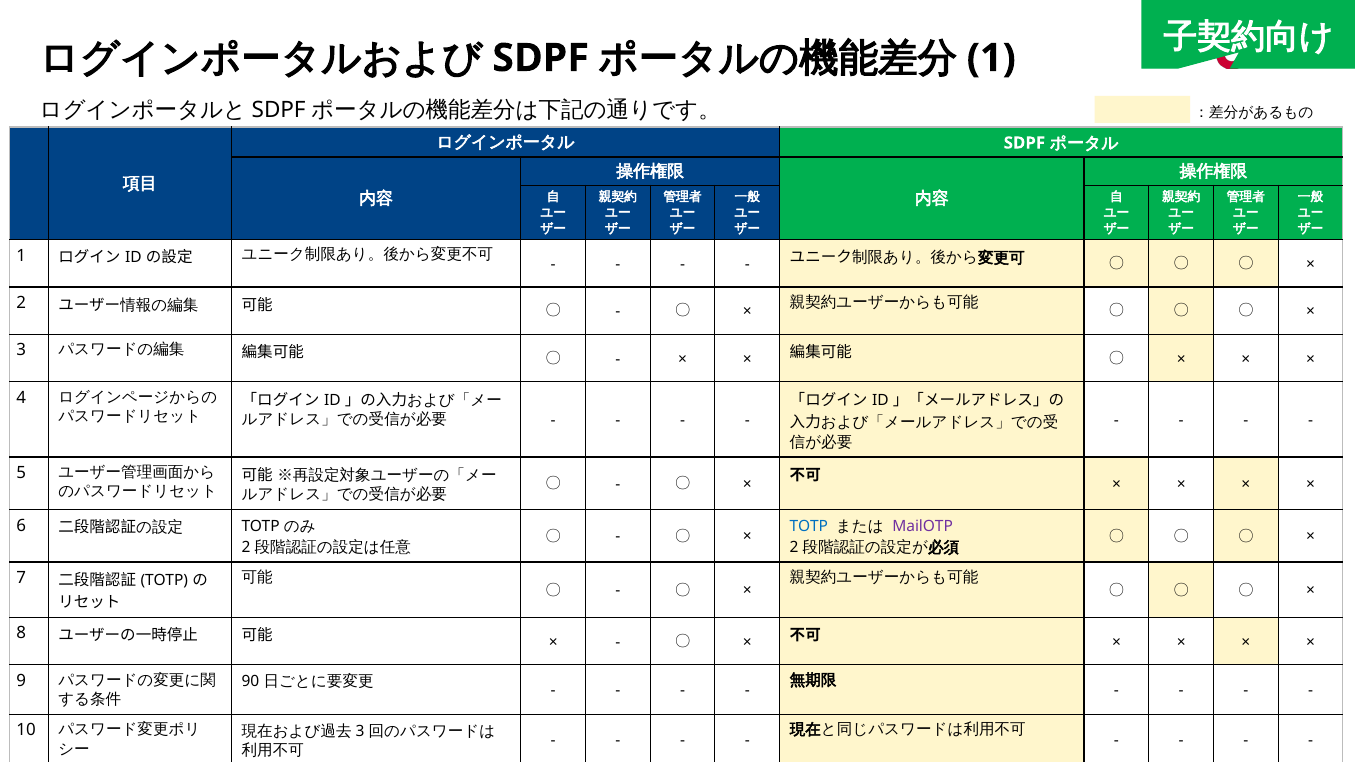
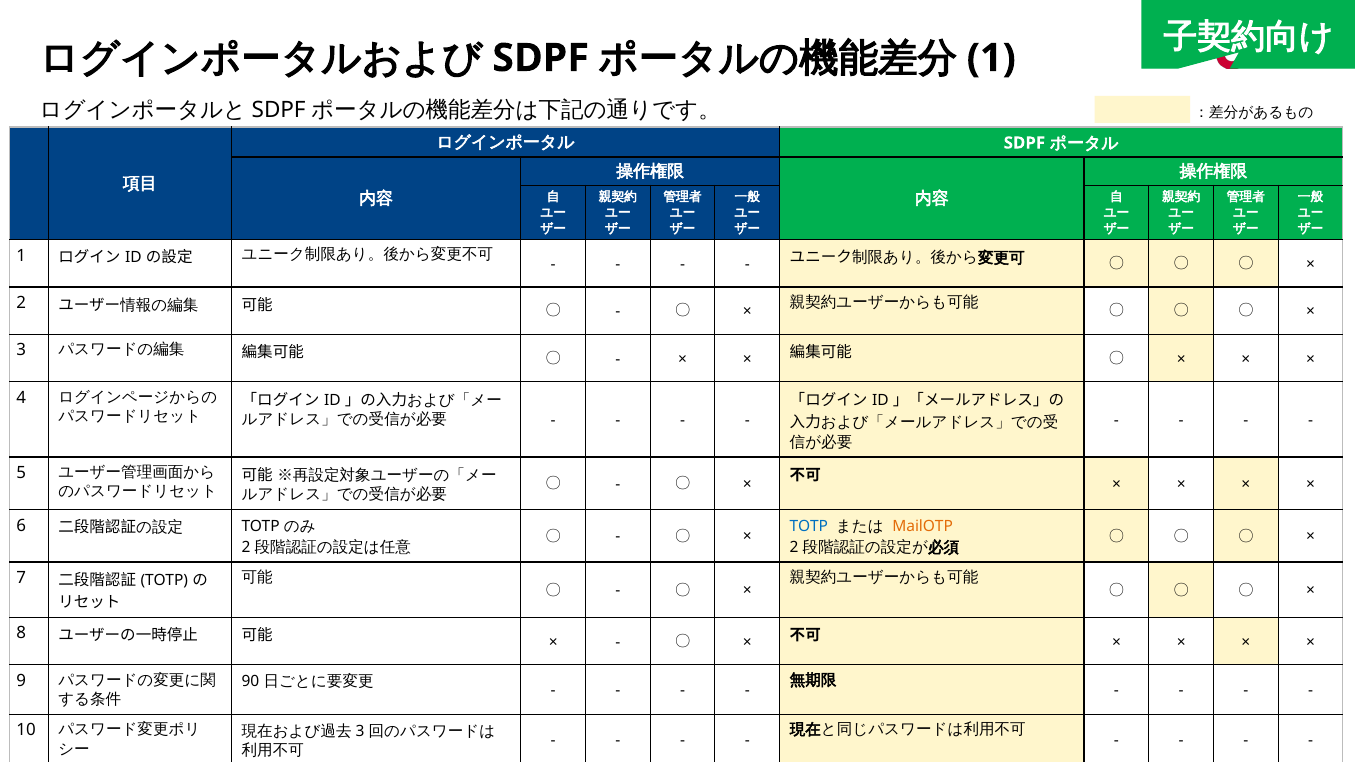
MailOTP colour: purple -> orange
